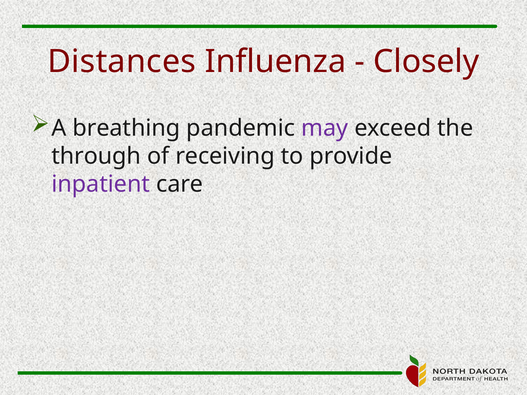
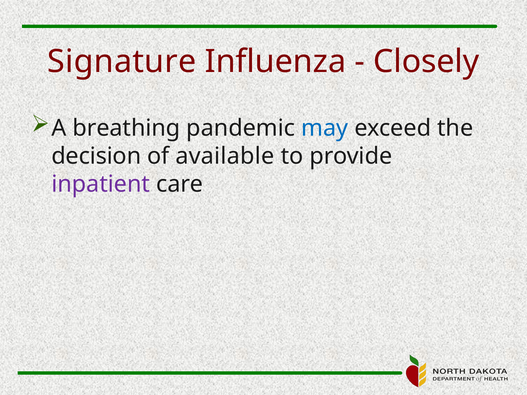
Distances: Distances -> Signature
may colour: purple -> blue
through: through -> decision
receiving: receiving -> available
